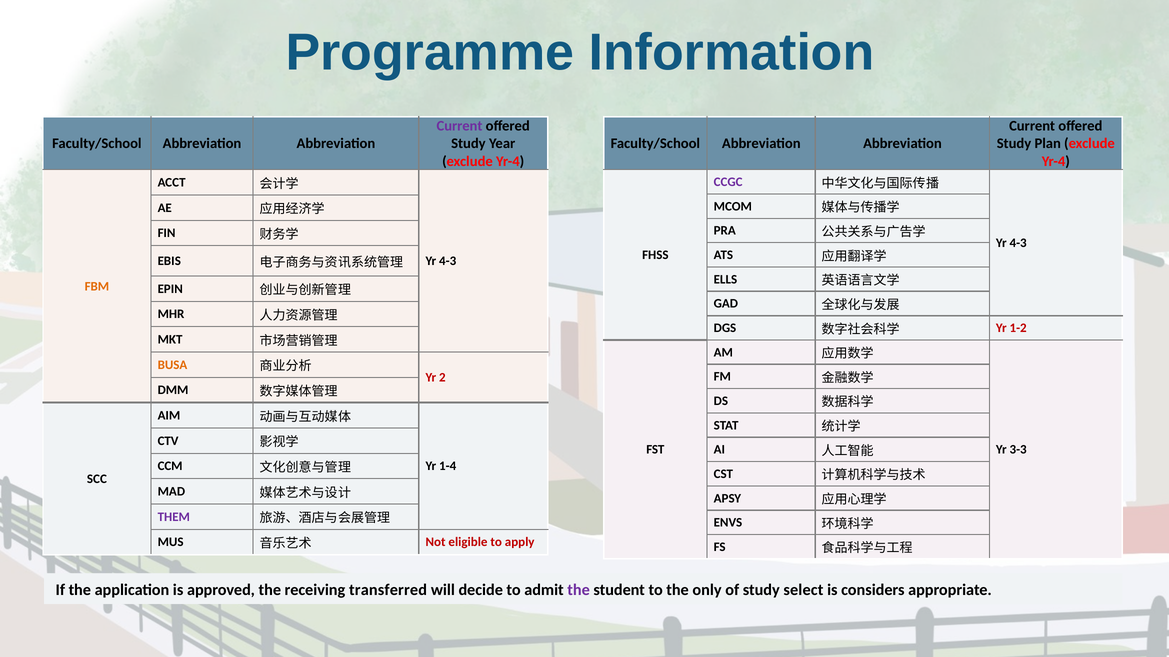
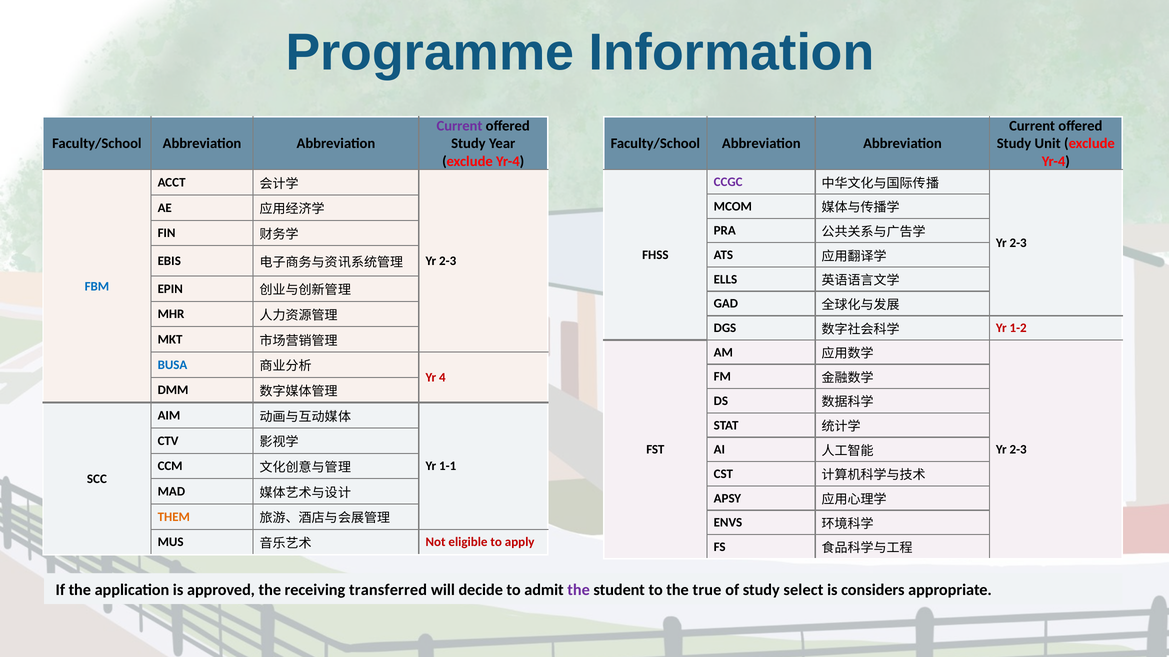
Plan: Plan -> Unit
4-3 at (1018, 243): 4-3 -> 2-3
4-3 at (448, 261): 4-3 -> 2-3
FBM colour: orange -> blue
BUSA colour: orange -> blue
2: 2 -> 4
3-3 at (1018, 450): 3-3 -> 2-3
1-4: 1-4 -> 1-1
THEM colour: purple -> orange
only: only -> true
